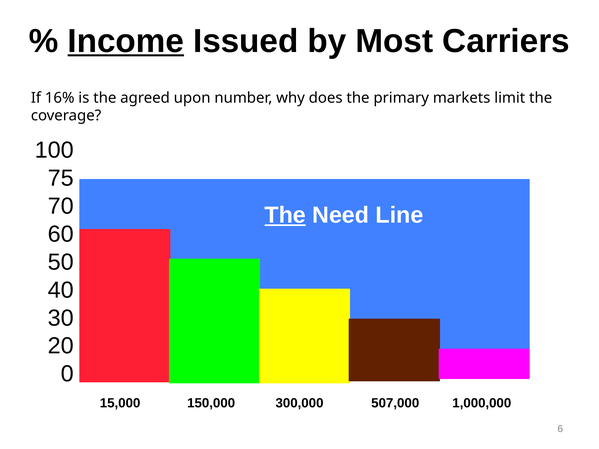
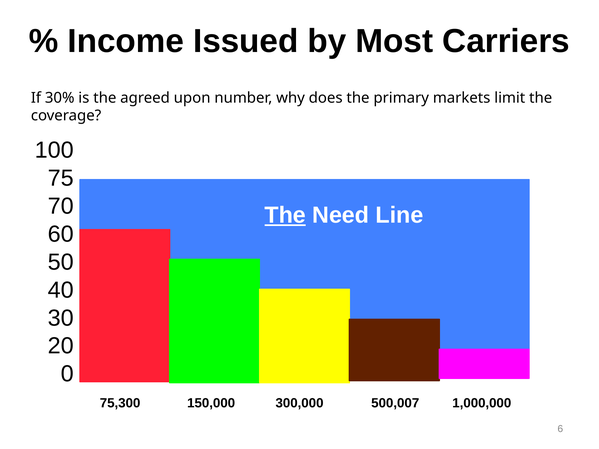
Income underline: present -> none
16%: 16% -> 30%
15,000: 15,000 -> 75,300
507,000: 507,000 -> 500,007
